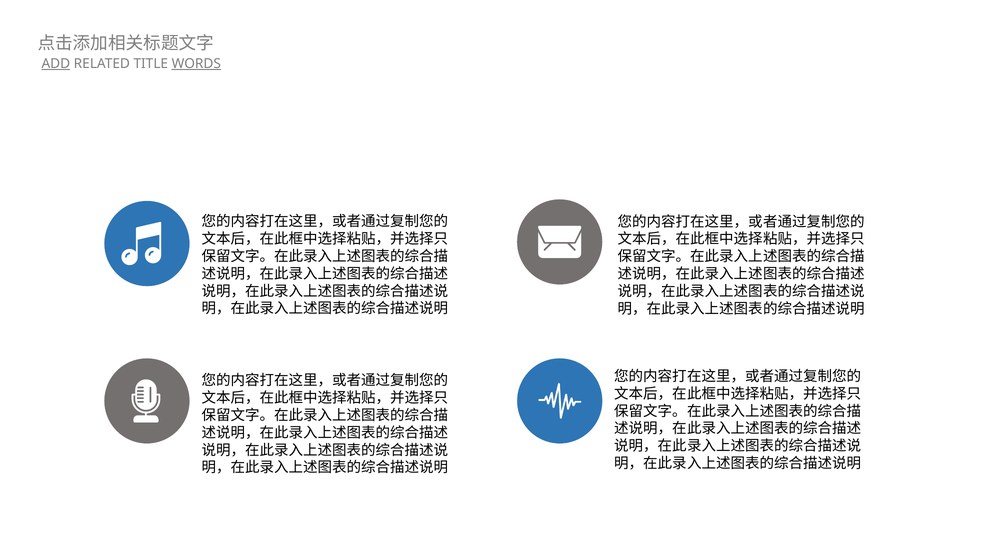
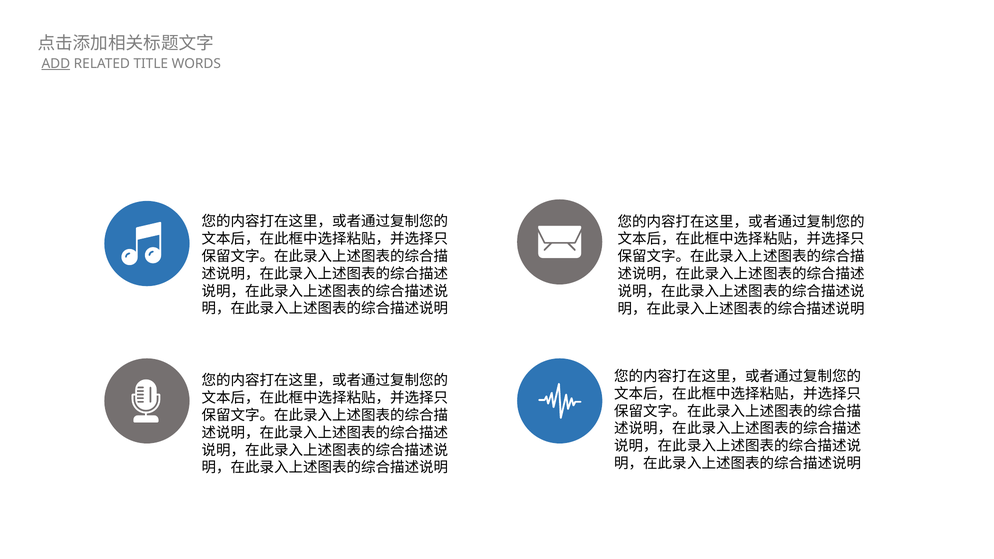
WORDS underline: present -> none
